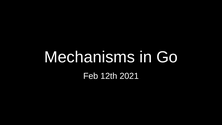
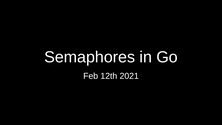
Mechanisms: Mechanisms -> Semaphores
